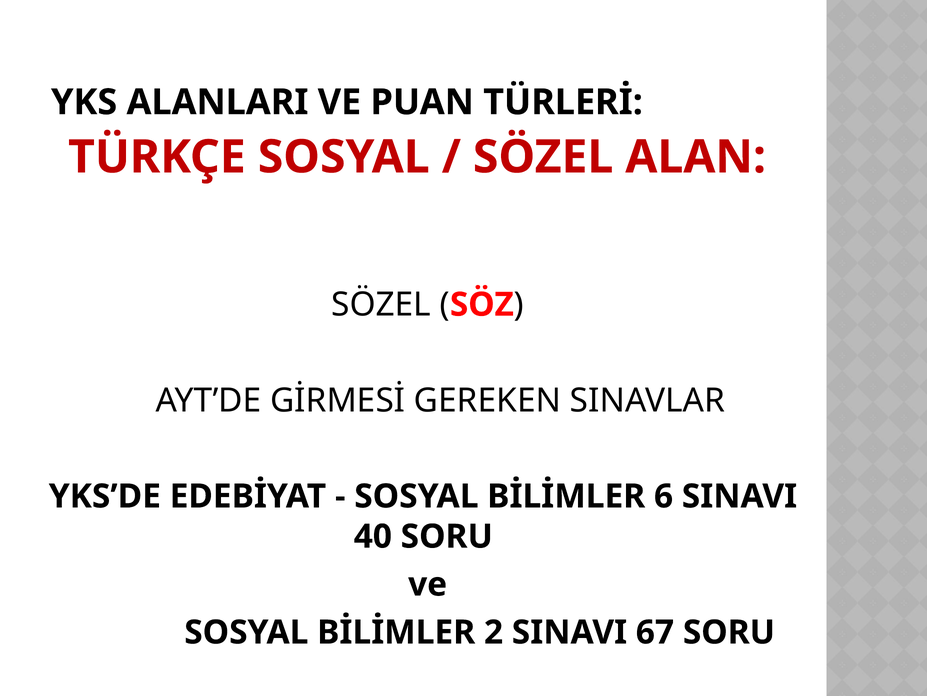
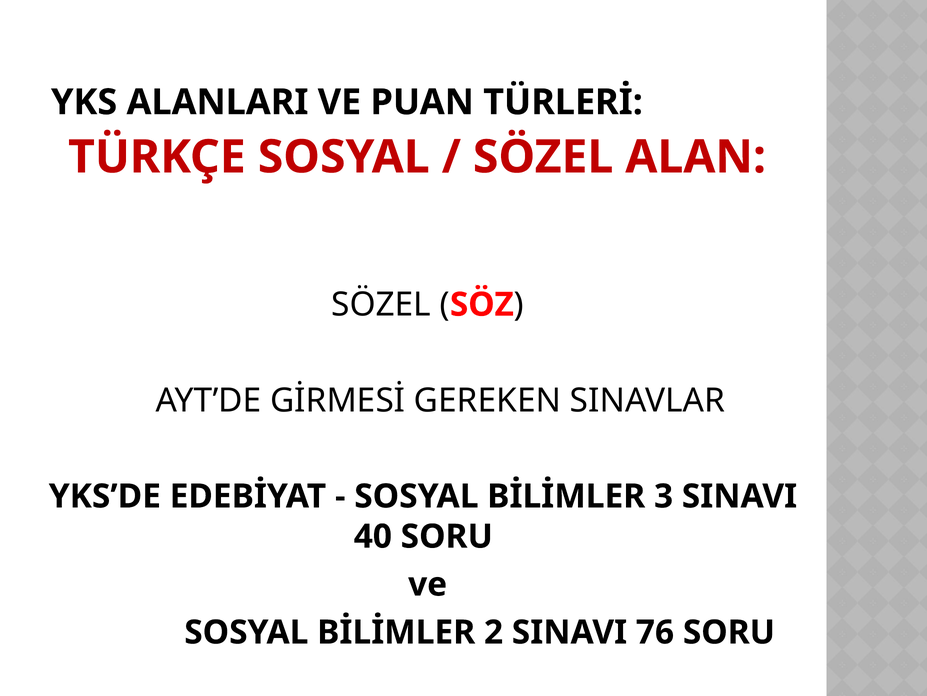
6: 6 -> 3
67: 67 -> 76
